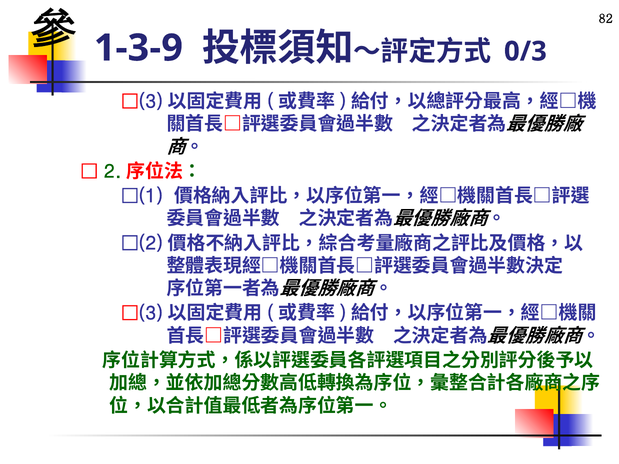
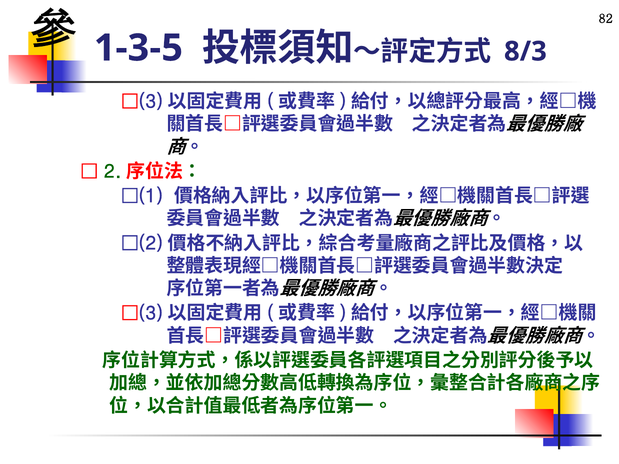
1-3-9: 1-3-9 -> 1-3-5
0/3: 0/3 -> 8/3
